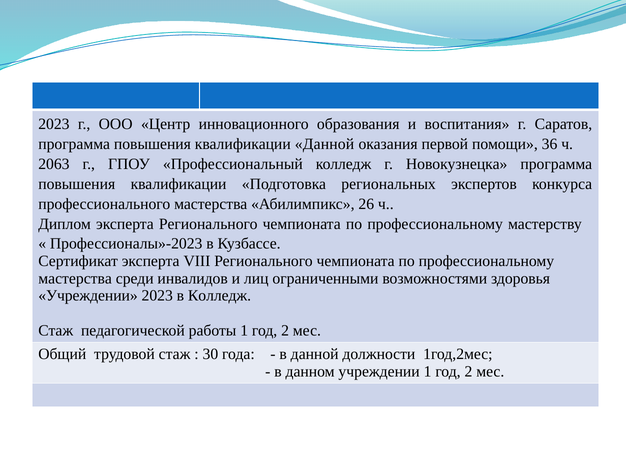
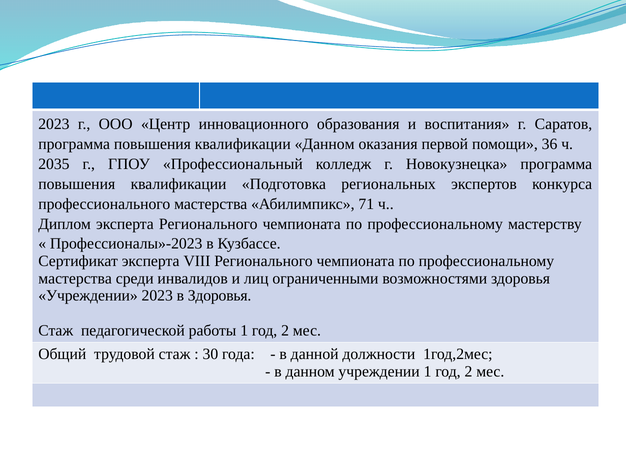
квалификации Данной: Данной -> Данном
2063: 2063 -> 2035
26: 26 -> 71
в Колледж: Колледж -> Здоровья
